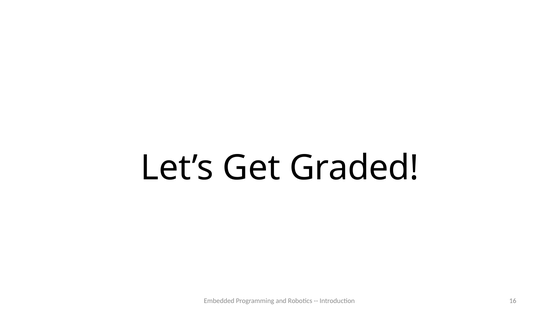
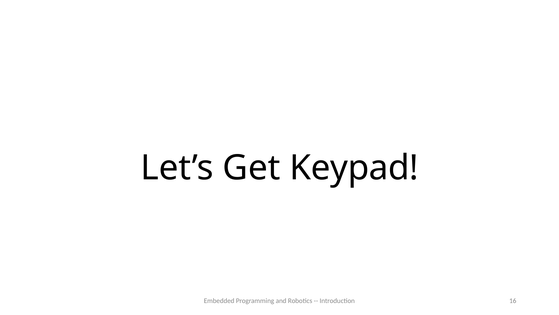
Graded: Graded -> Keypad
